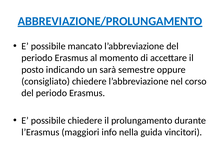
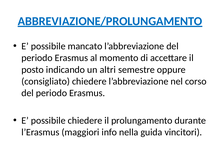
sarà: sarà -> altri
